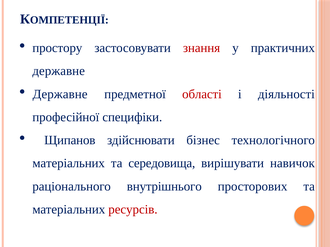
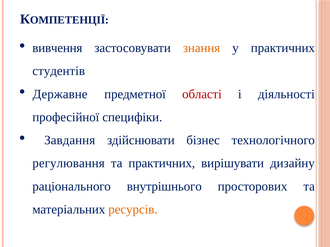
простору: простору -> вивчення
знання colour: red -> orange
державне at (59, 71): державне -> студентів
Щипанов: Щипанов -> Завдання
матеріальних at (69, 164): матеріальних -> регулювання
та середовища: середовища -> практичних
навичок: навичок -> дизайну
ресурсів colour: red -> orange
